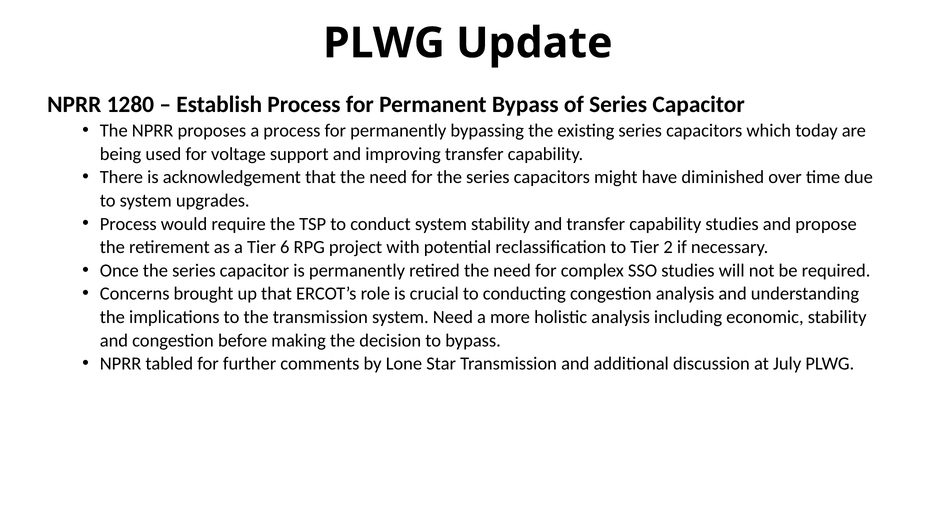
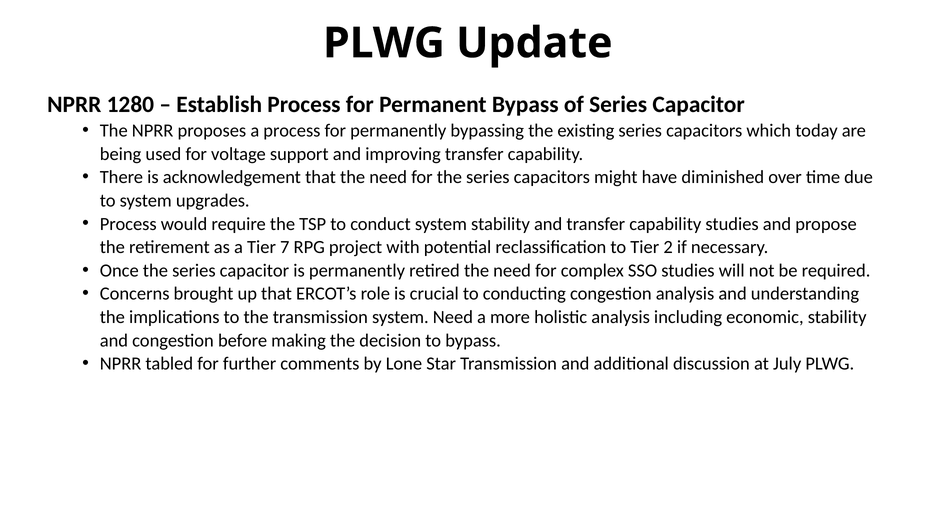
6: 6 -> 7
